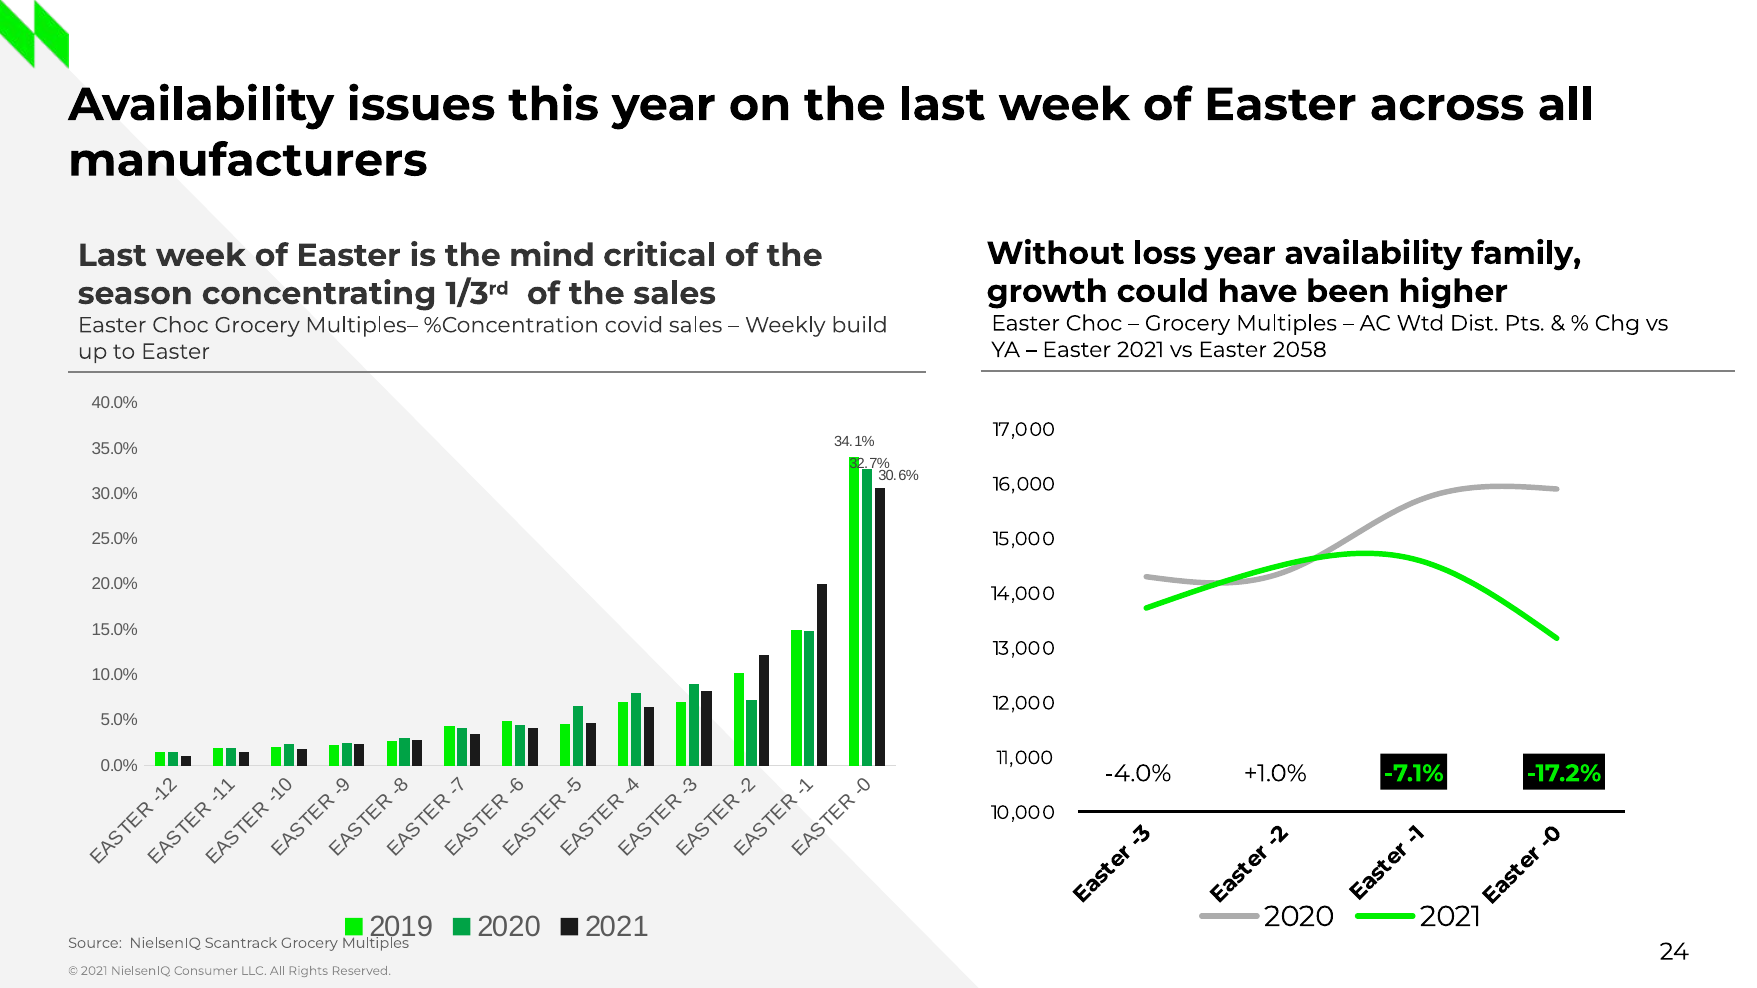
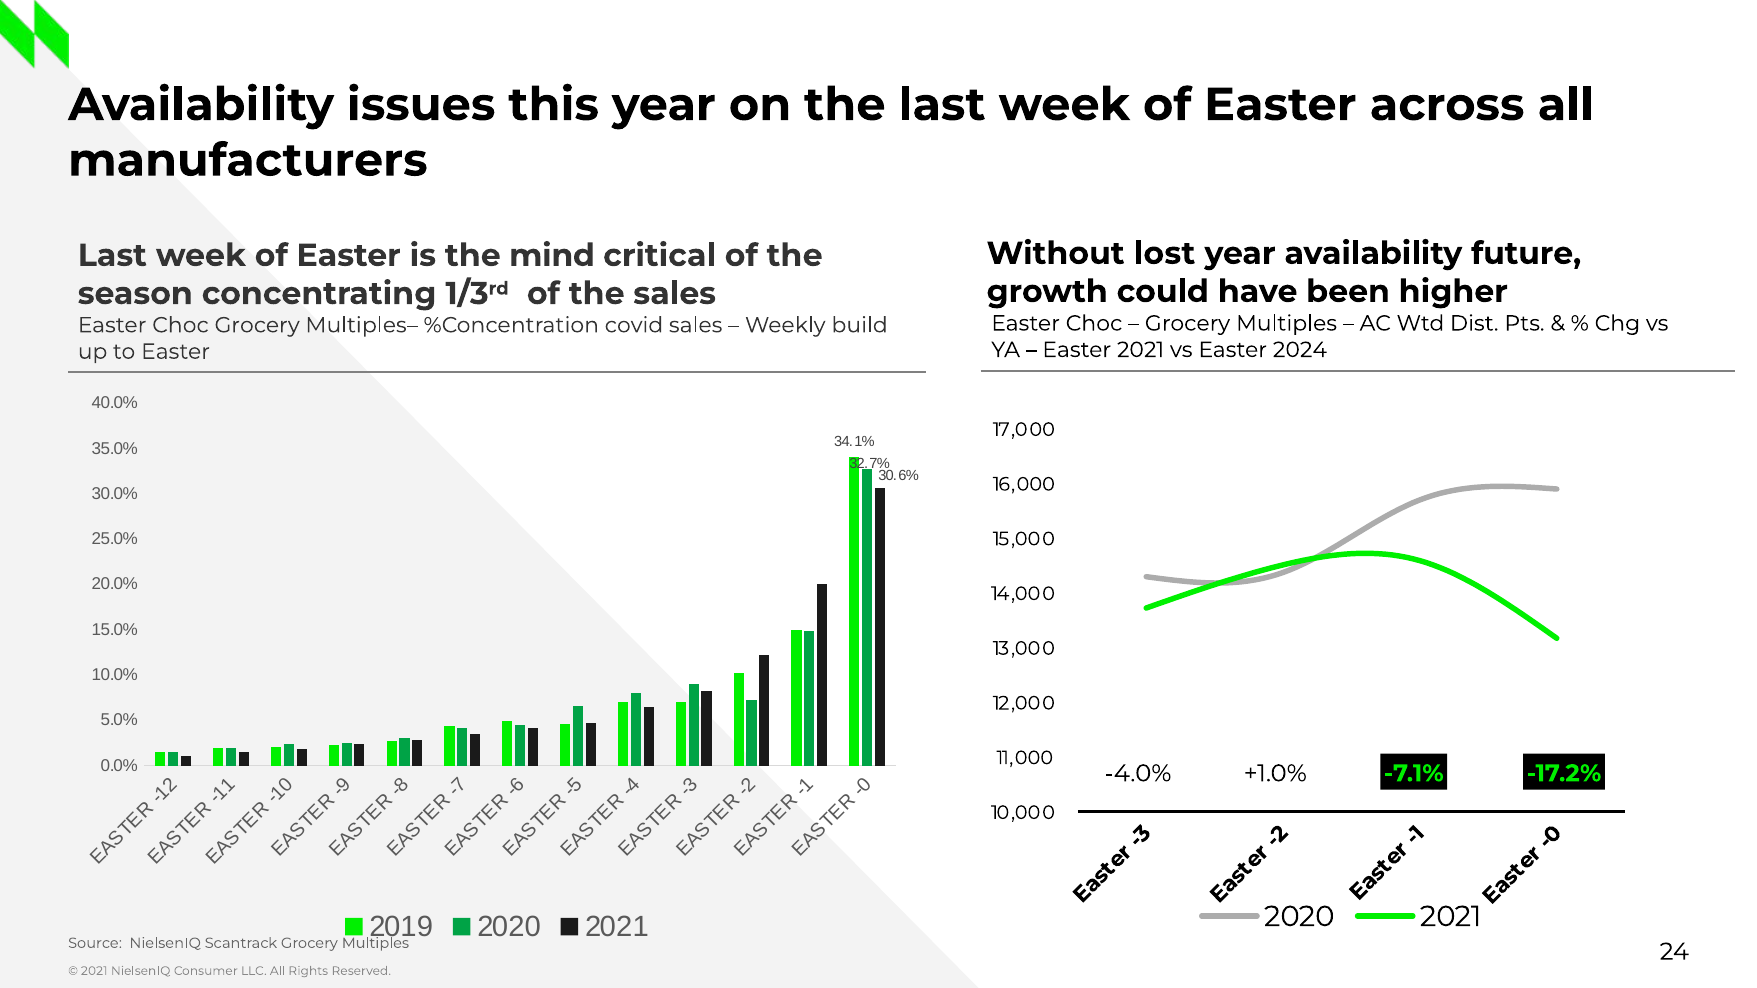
loss: loss -> lost
family: family -> future
2058: 2058 -> 2024
